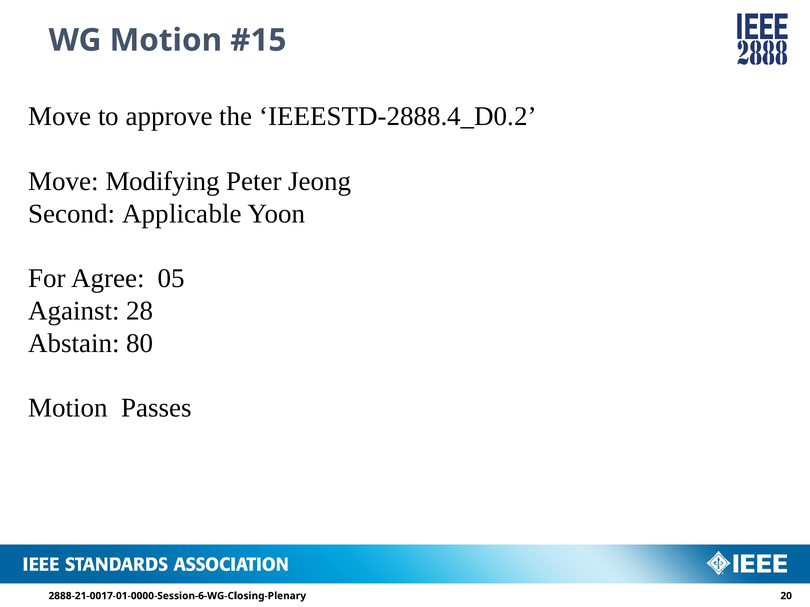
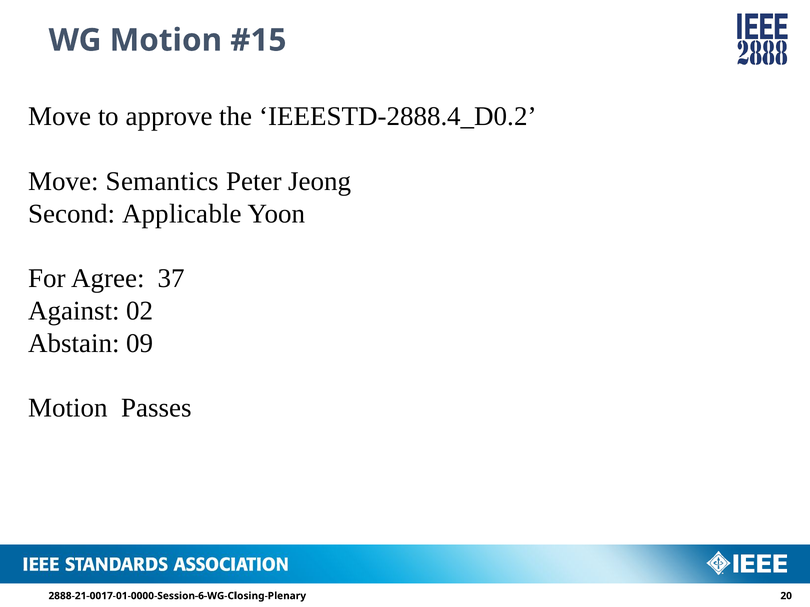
Modifying: Modifying -> Semantics
05: 05 -> 37
28: 28 -> 02
80: 80 -> 09
